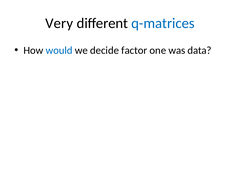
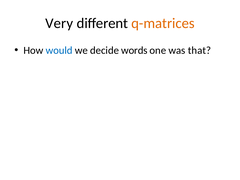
q-matrices colour: blue -> orange
factor: factor -> words
data: data -> that
